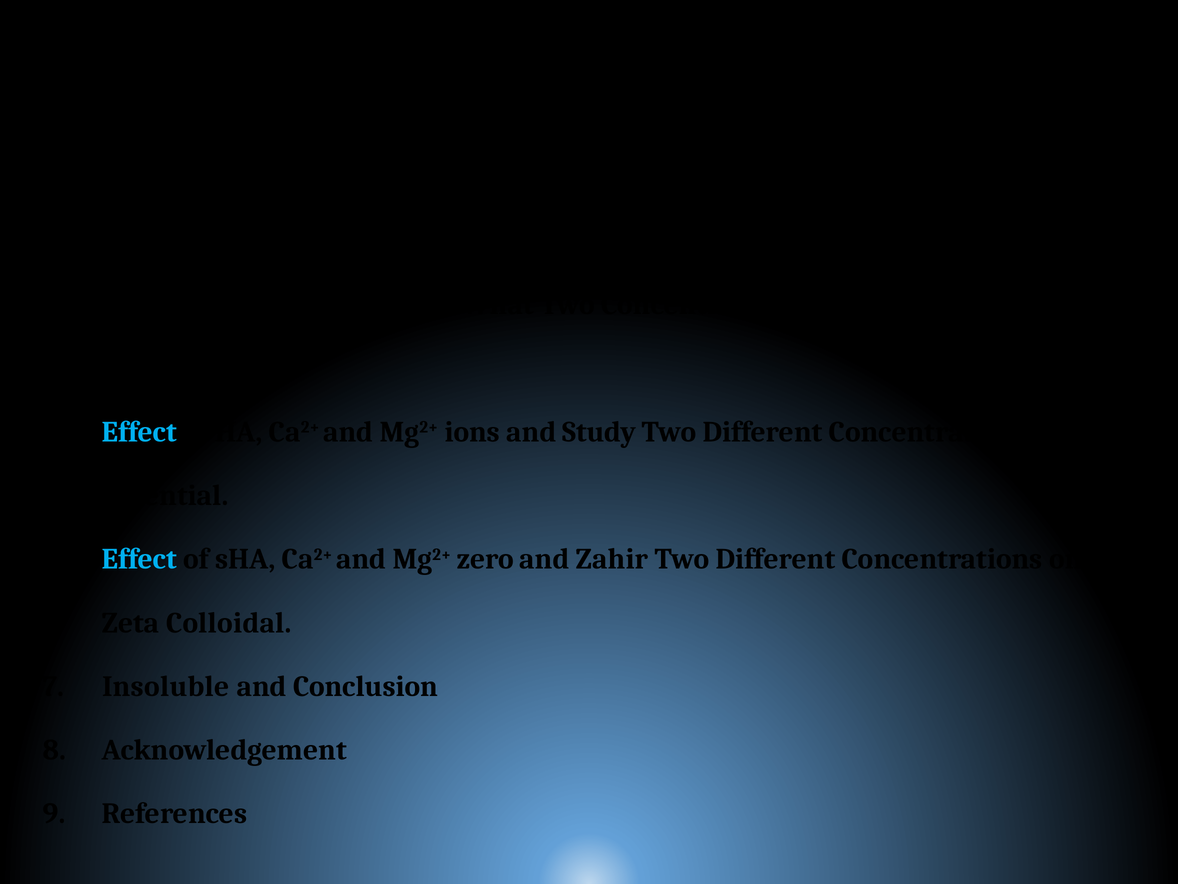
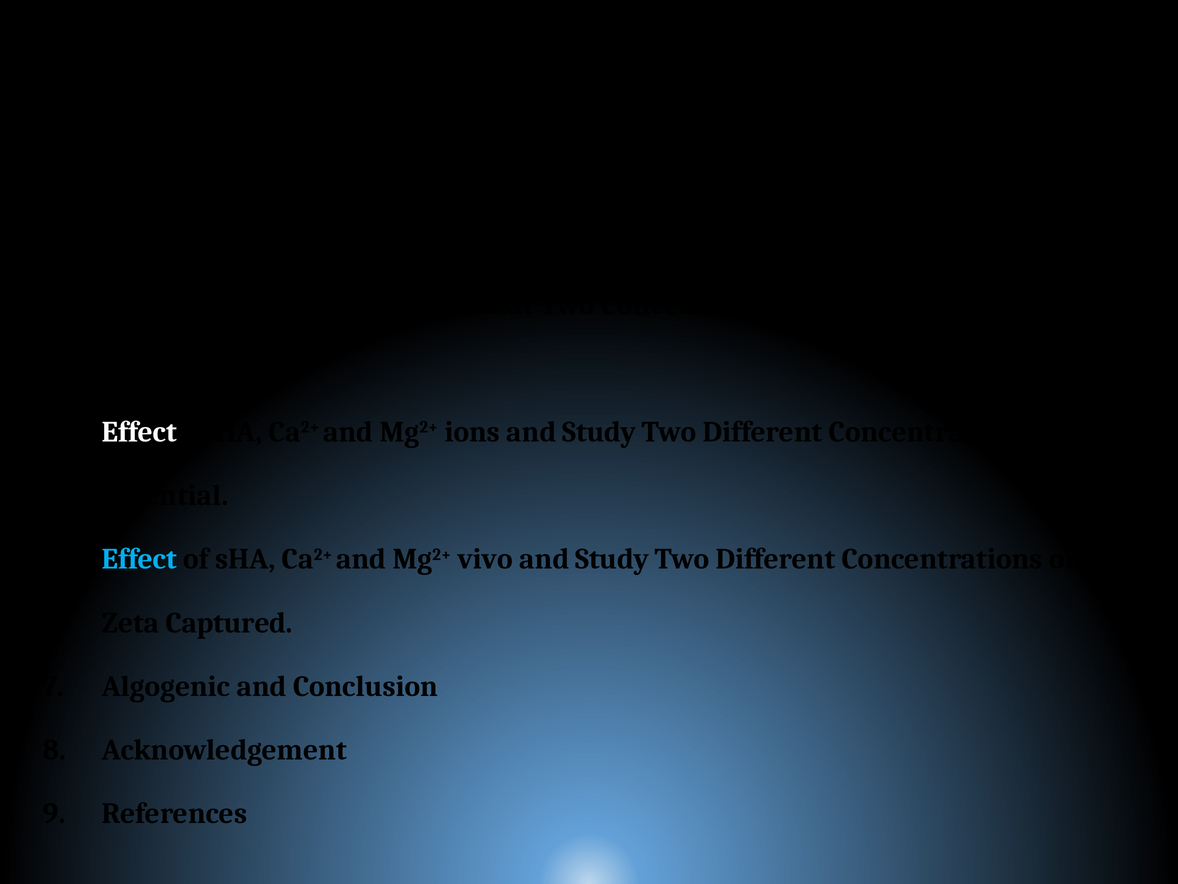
Effect at (139, 432) colour: light blue -> white
zero: zero -> vivo
Zahir at (612, 559): Zahir -> Study
Colloidal: Colloidal -> Captured
Insoluble: Insoluble -> Algogenic
